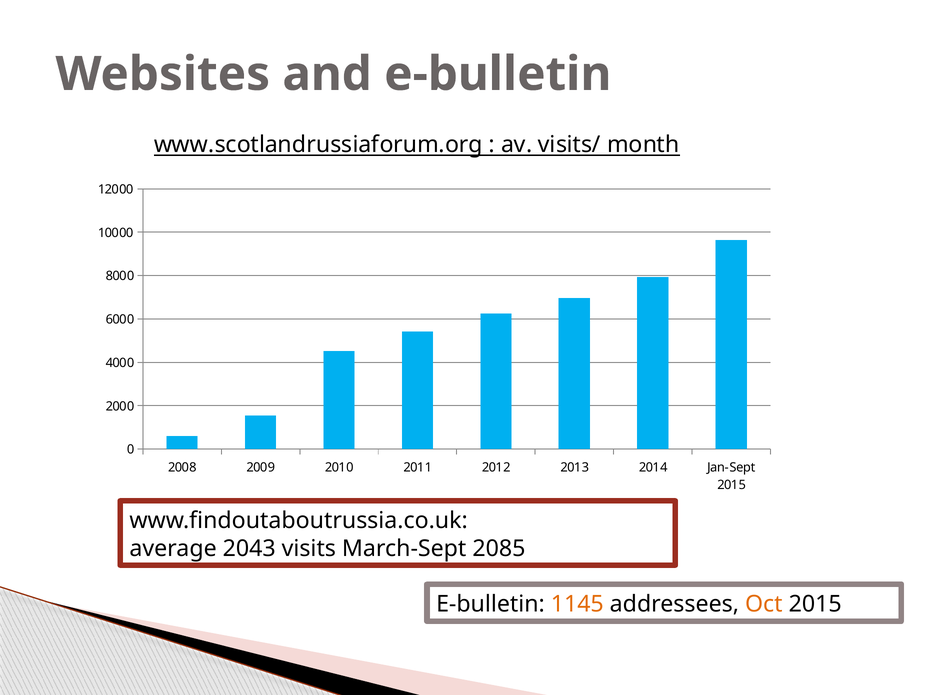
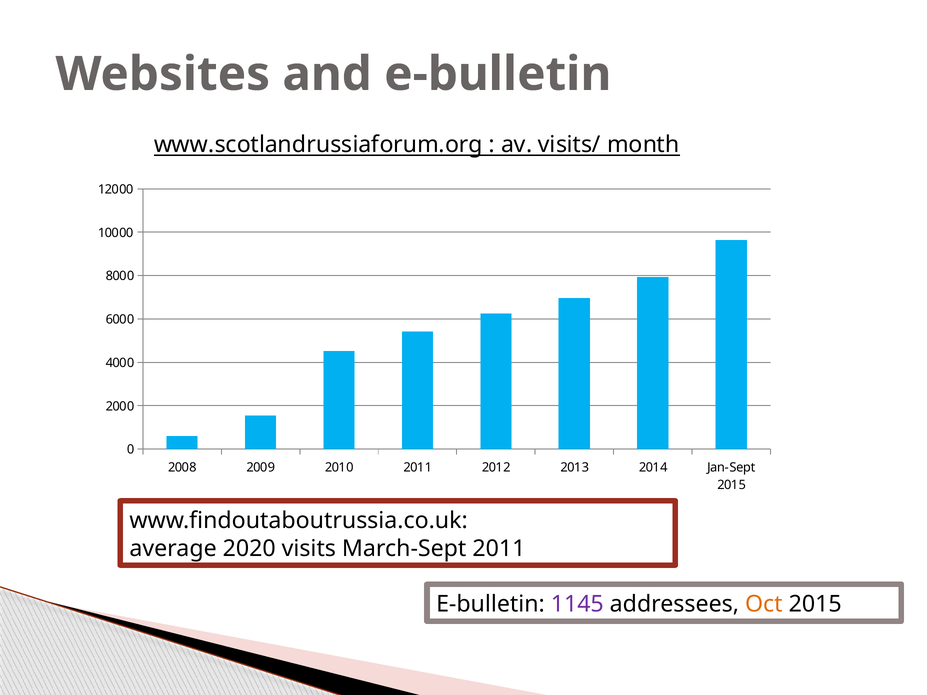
2043: 2043 -> 2020
March-Sept 2085: 2085 -> 2011
1145 colour: orange -> purple
